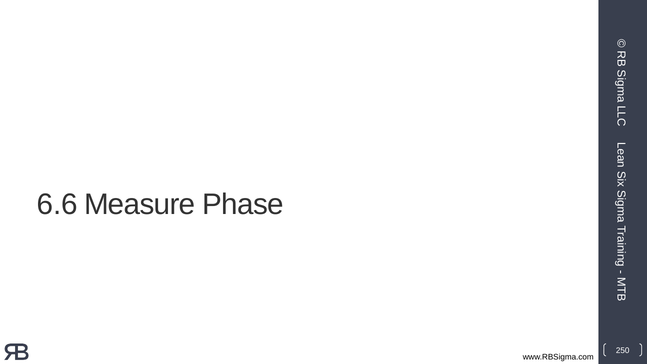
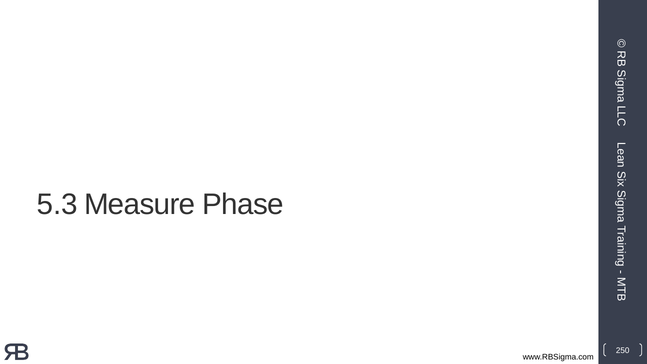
6.6: 6.6 -> 5.3
